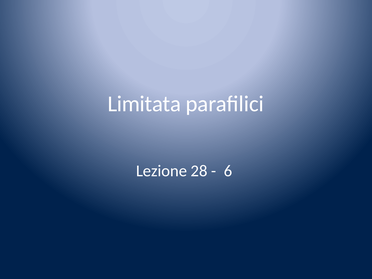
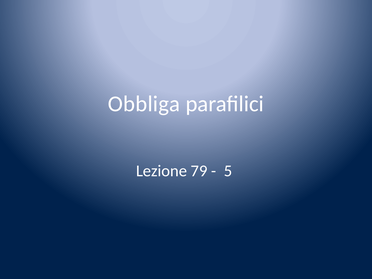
Limitata: Limitata -> Obbliga
28: 28 -> 79
6: 6 -> 5
